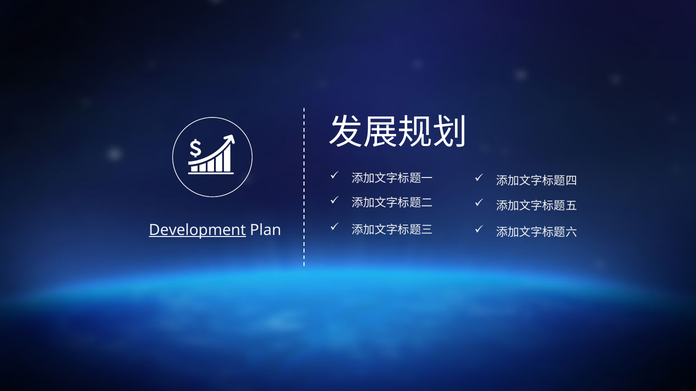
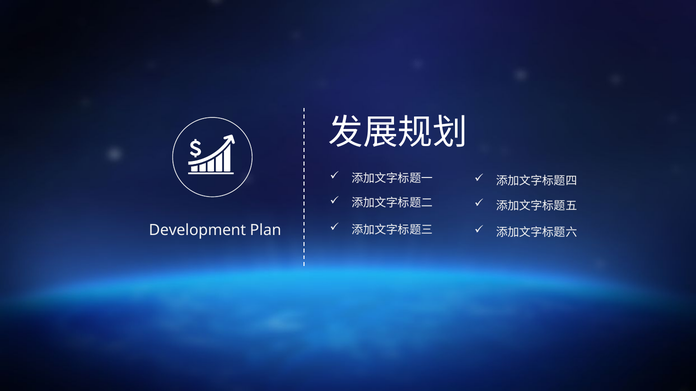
Development underline: present -> none
